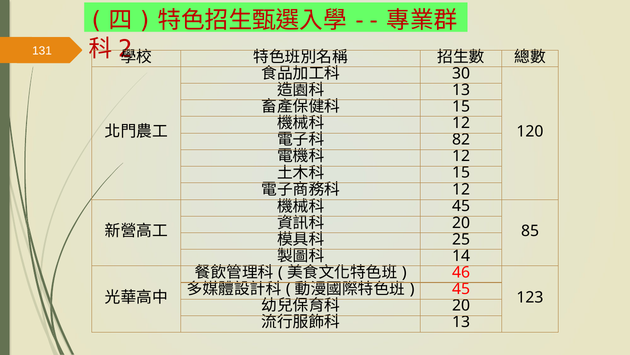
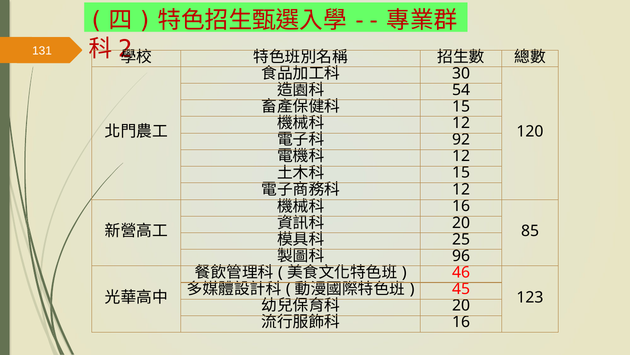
13 at (461, 90): 13 -> 54
82: 82 -> 92
45 at (461, 206): 45 -> 16
14: 14 -> 96
13 at (461, 322): 13 -> 16
